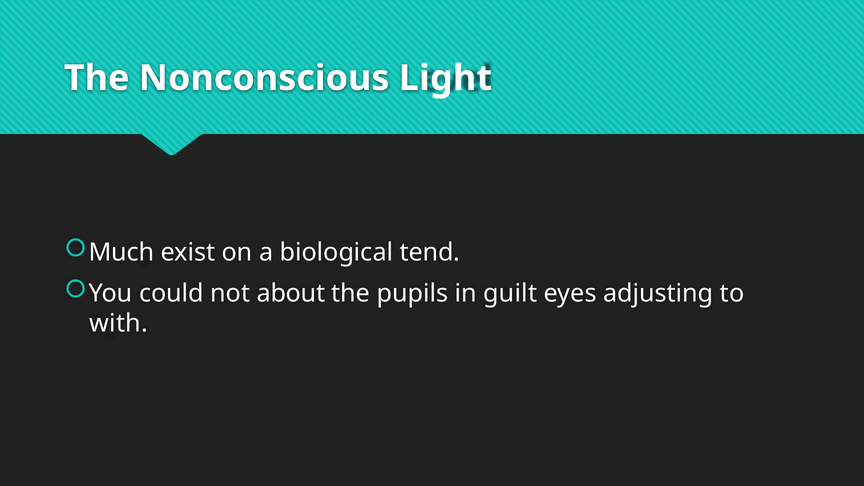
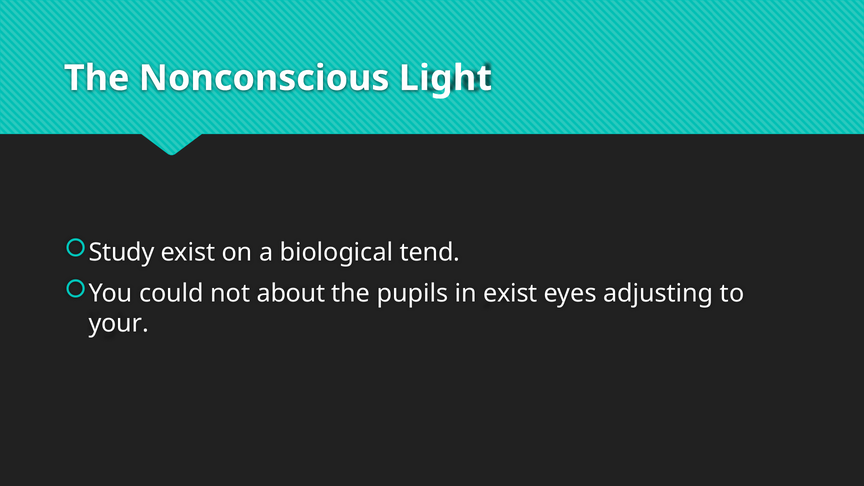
Much: Much -> Study
in guilt: guilt -> exist
with: with -> your
